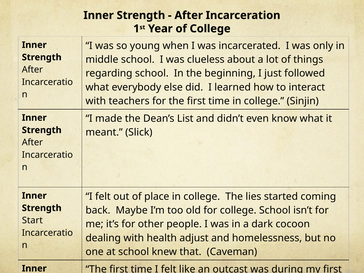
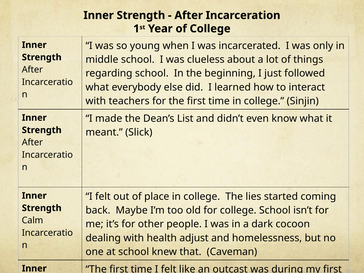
Start: Start -> Calm
